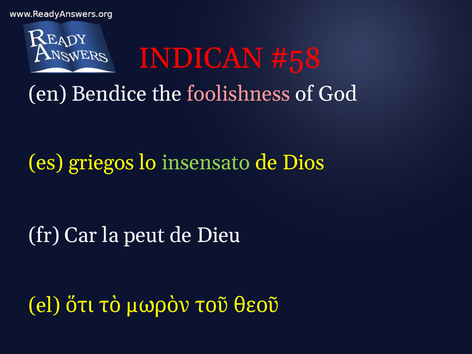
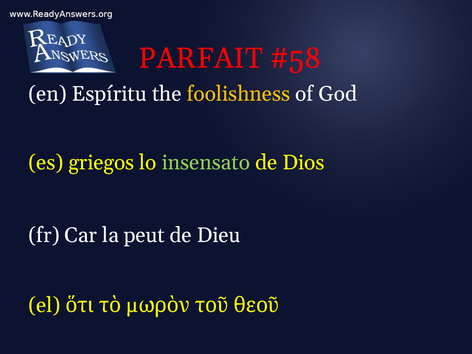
INDICAN: INDICAN -> PARFAIT
Bendice: Bendice -> Espíritu
foolishness colour: pink -> yellow
